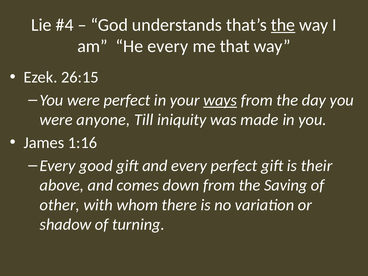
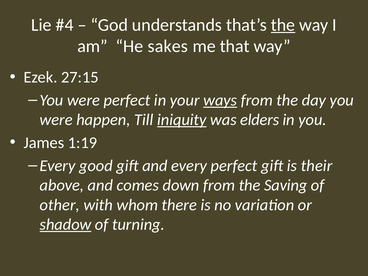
He every: every -> sakes
26:15: 26:15 -> 27:15
anyone: anyone -> happen
iniquity underline: none -> present
made: made -> elders
1:16: 1:16 -> 1:19
shadow underline: none -> present
